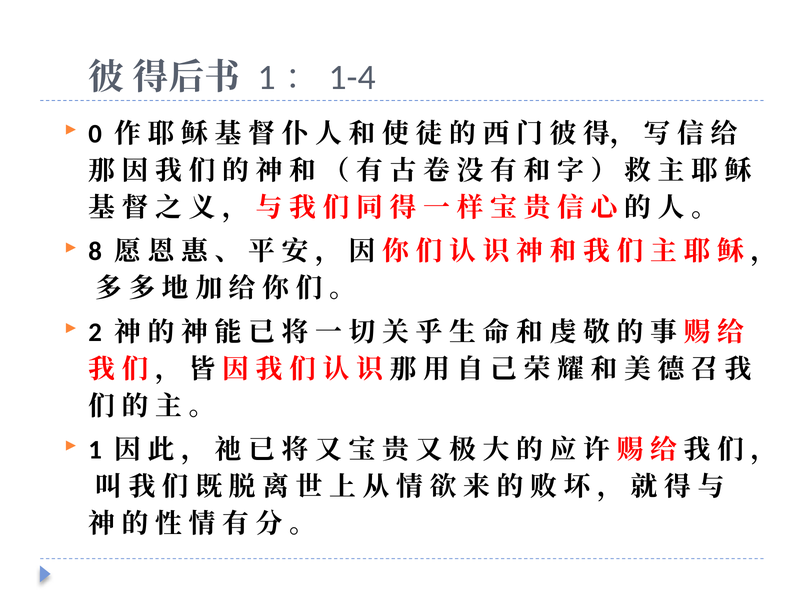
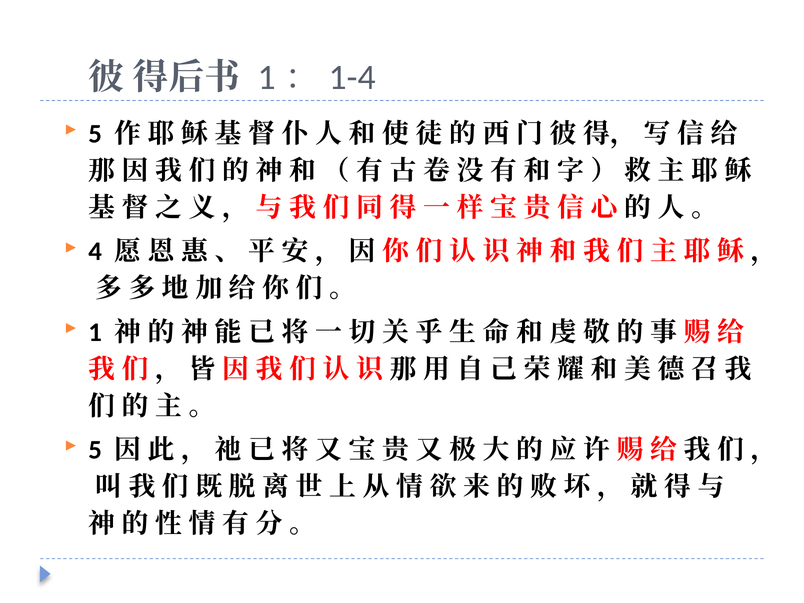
0 at (95, 134): 0 -> 5
8: 8 -> 4
2: 2 -> 1
1 at (95, 450): 1 -> 5
